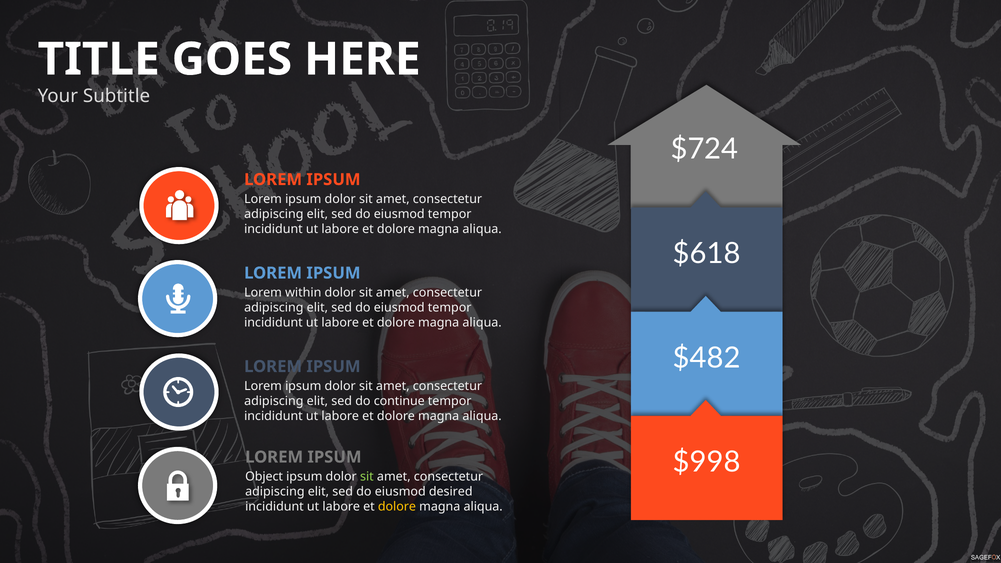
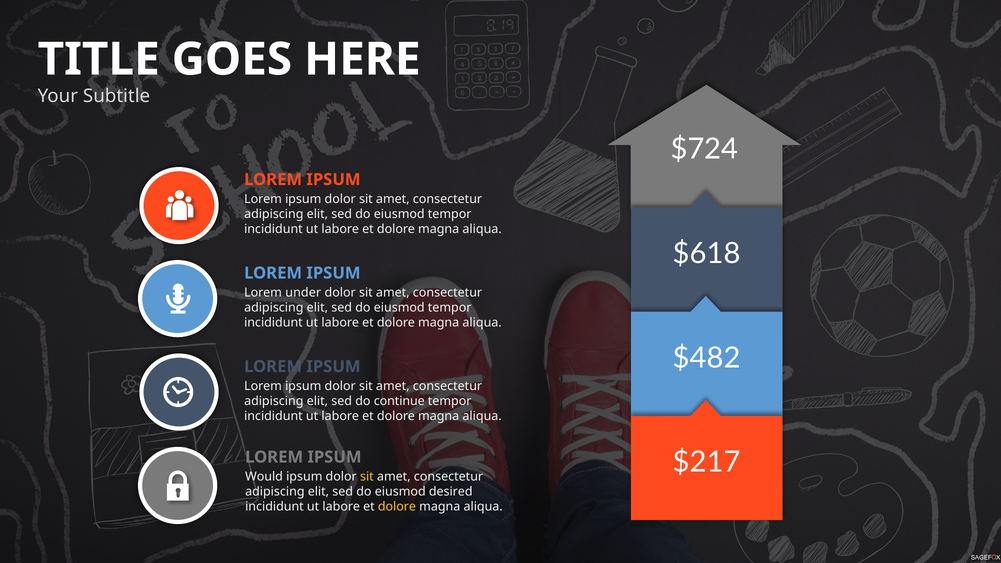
within: within -> under
$998: $998 -> $217
Object: Object -> Would
sit at (367, 477) colour: light green -> yellow
